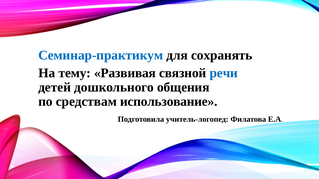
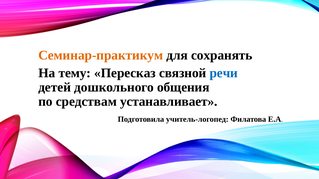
Семинар-практикум colour: blue -> orange
Развивая: Развивая -> Пересказ
использование: использование -> устанавливает
